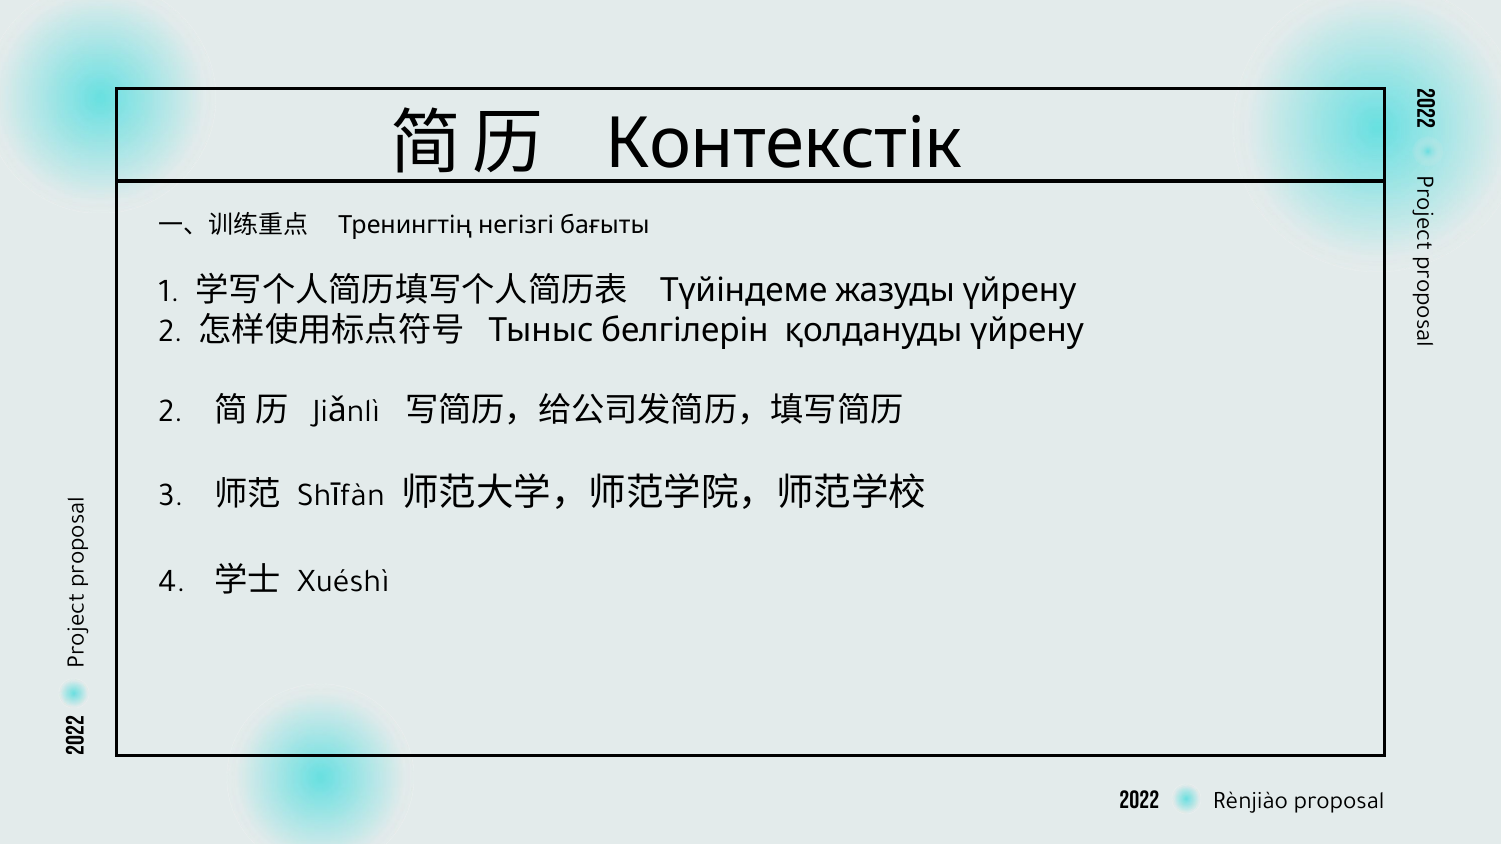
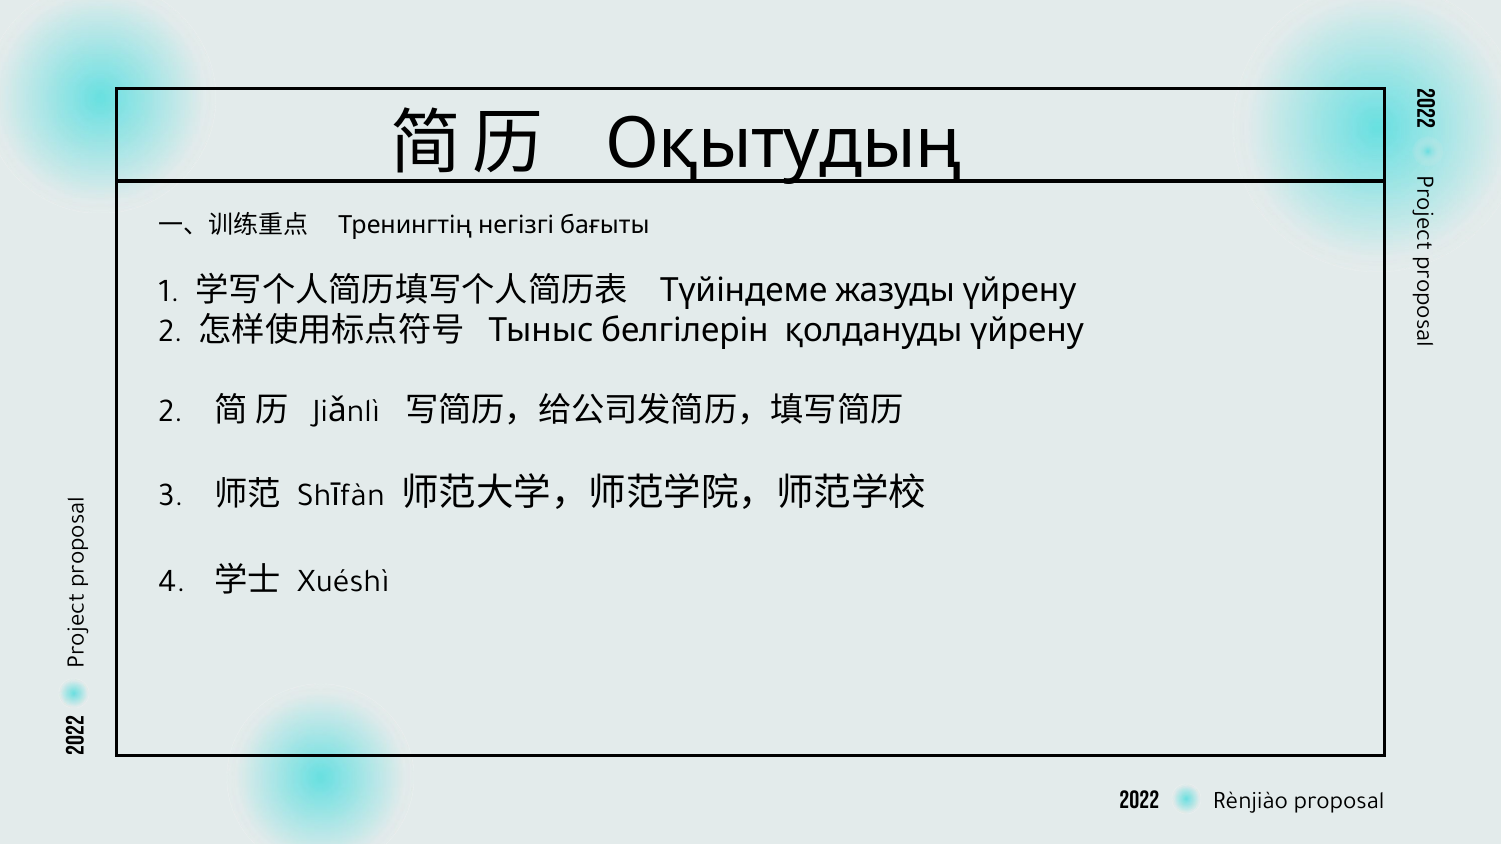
Контекстік: Контекстік -> Оқытудың
